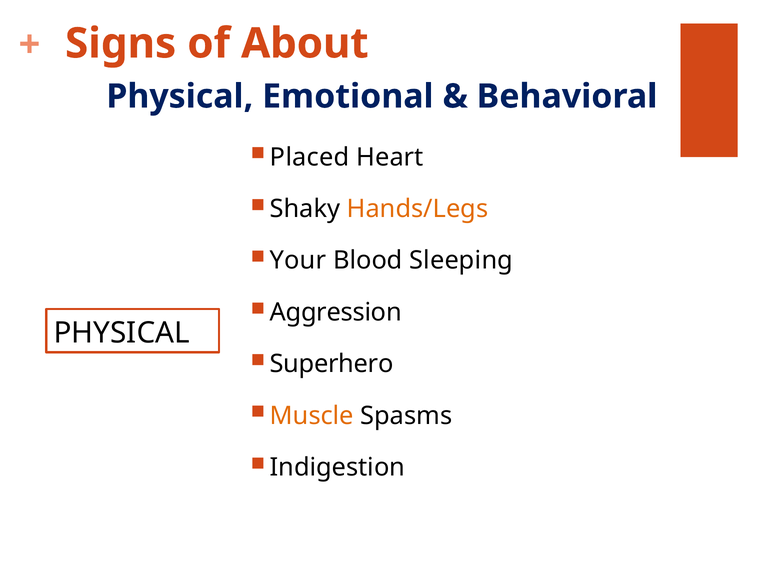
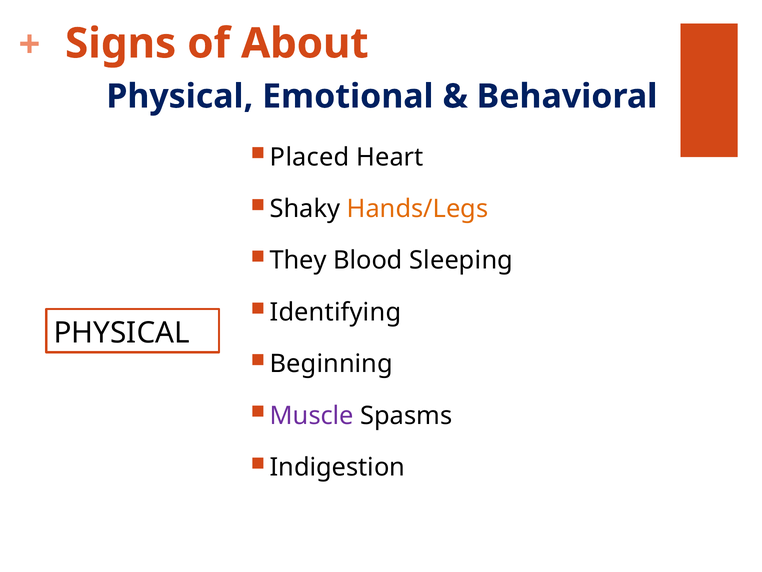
Your: Your -> They
Aggression: Aggression -> Identifying
Superhero: Superhero -> Beginning
Muscle colour: orange -> purple
